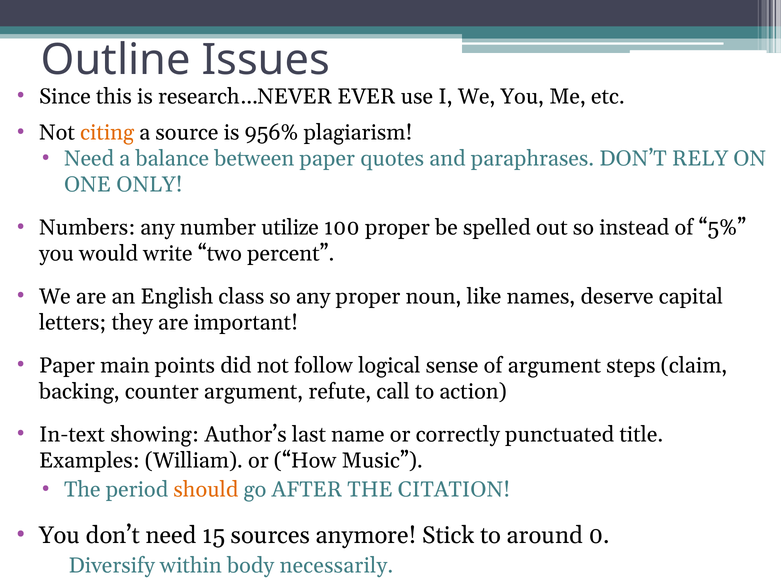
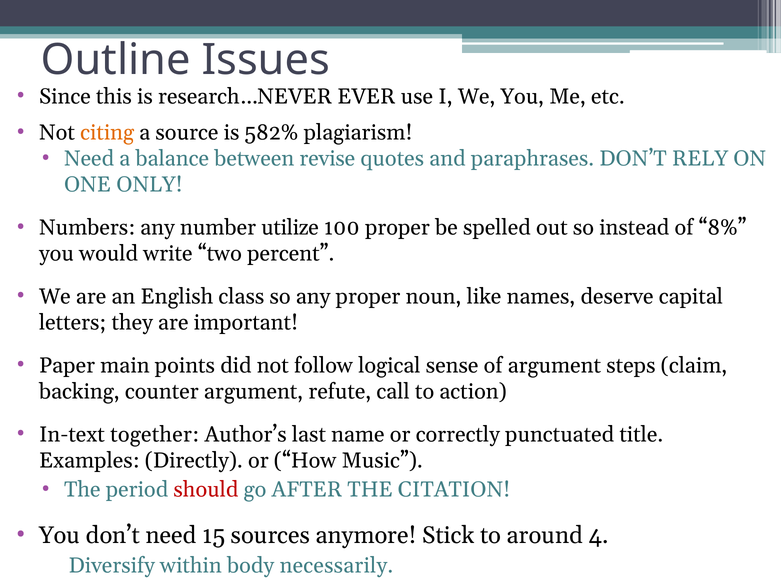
956%: 956% -> 582%
between paper: paper -> revise
5%: 5% -> 8%
showing: showing -> together
William: William -> Directly
should colour: orange -> red
0: 0 -> 4
